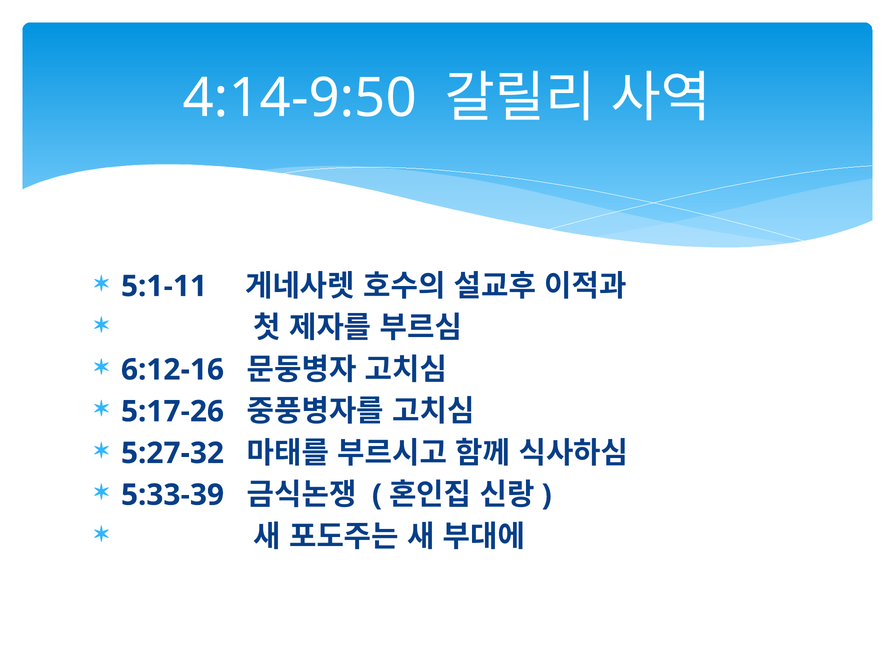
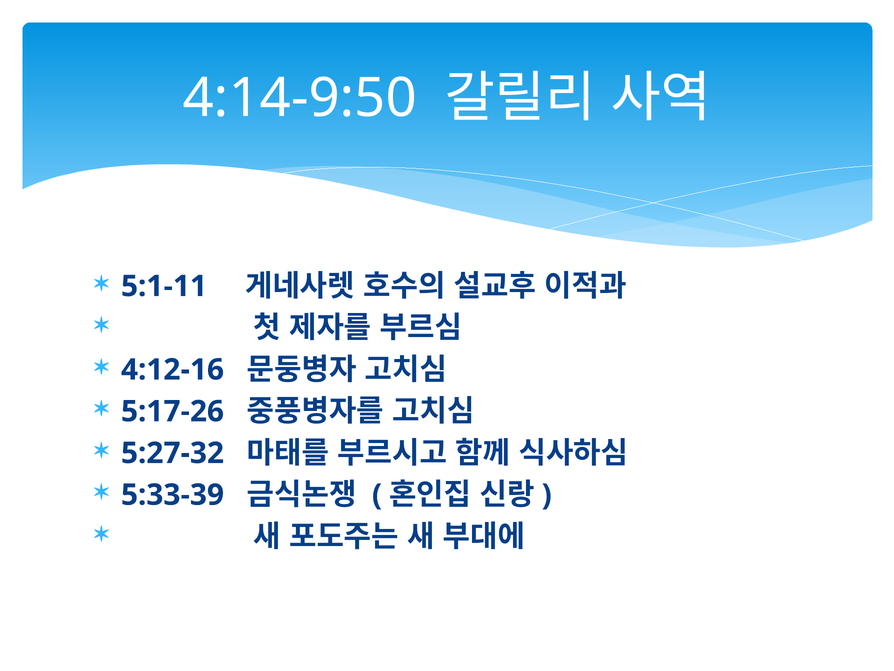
6:12-16: 6:12-16 -> 4:12-16
